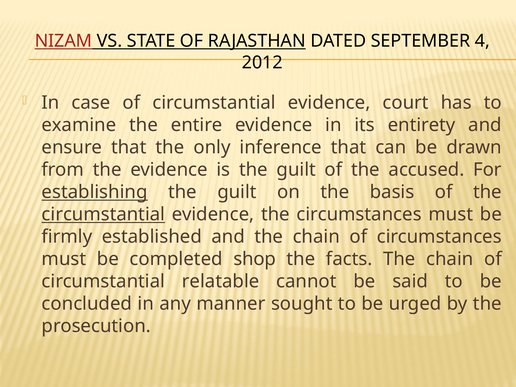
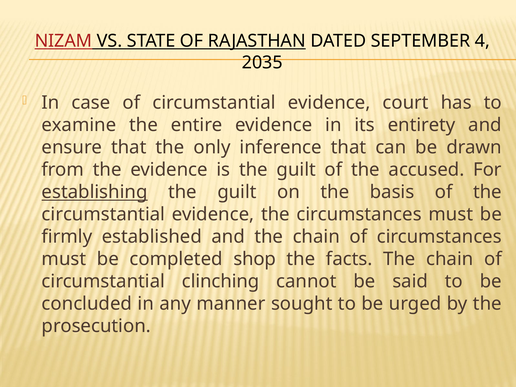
2012: 2012 -> 2035
circumstantial at (103, 214) underline: present -> none
relatable: relatable -> clinching
